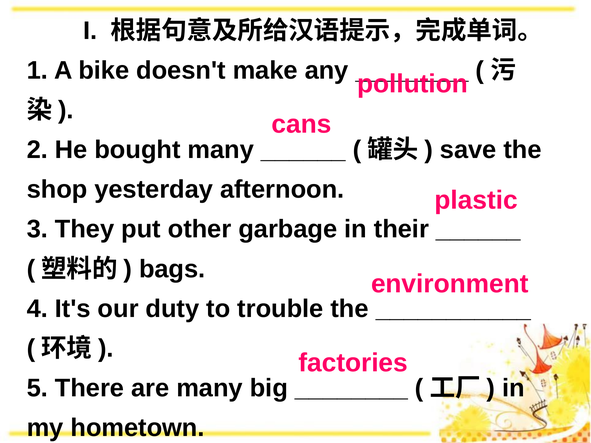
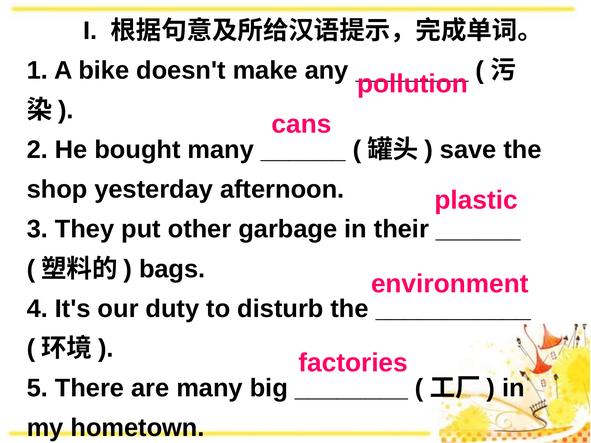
trouble: trouble -> disturb
